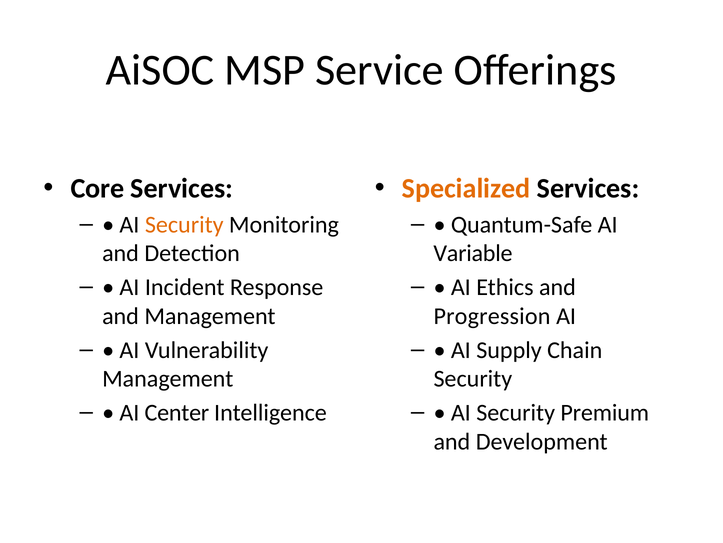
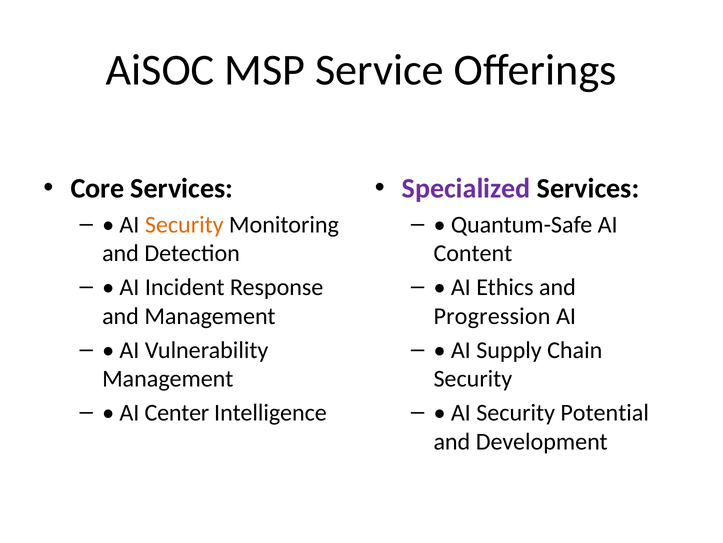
Specialized colour: orange -> purple
Variable: Variable -> Content
Premium: Premium -> Potential
